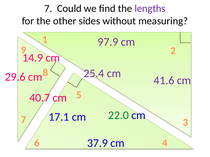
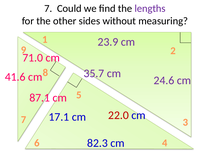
97.9: 97.9 -> 23.9
14.9: 14.9 -> 71.0
25.4: 25.4 -> 35.7
29.6: 29.6 -> 41.6
41.6: 41.6 -> 24.6
40.7: 40.7 -> 87.1
22.0 colour: green -> red
37.9: 37.9 -> 82.3
